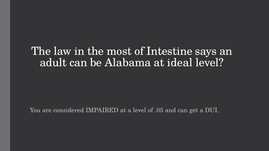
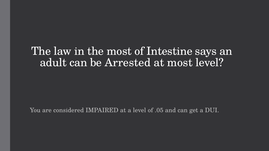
Alabama: Alabama -> Arrested
at ideal: ideal -> most
